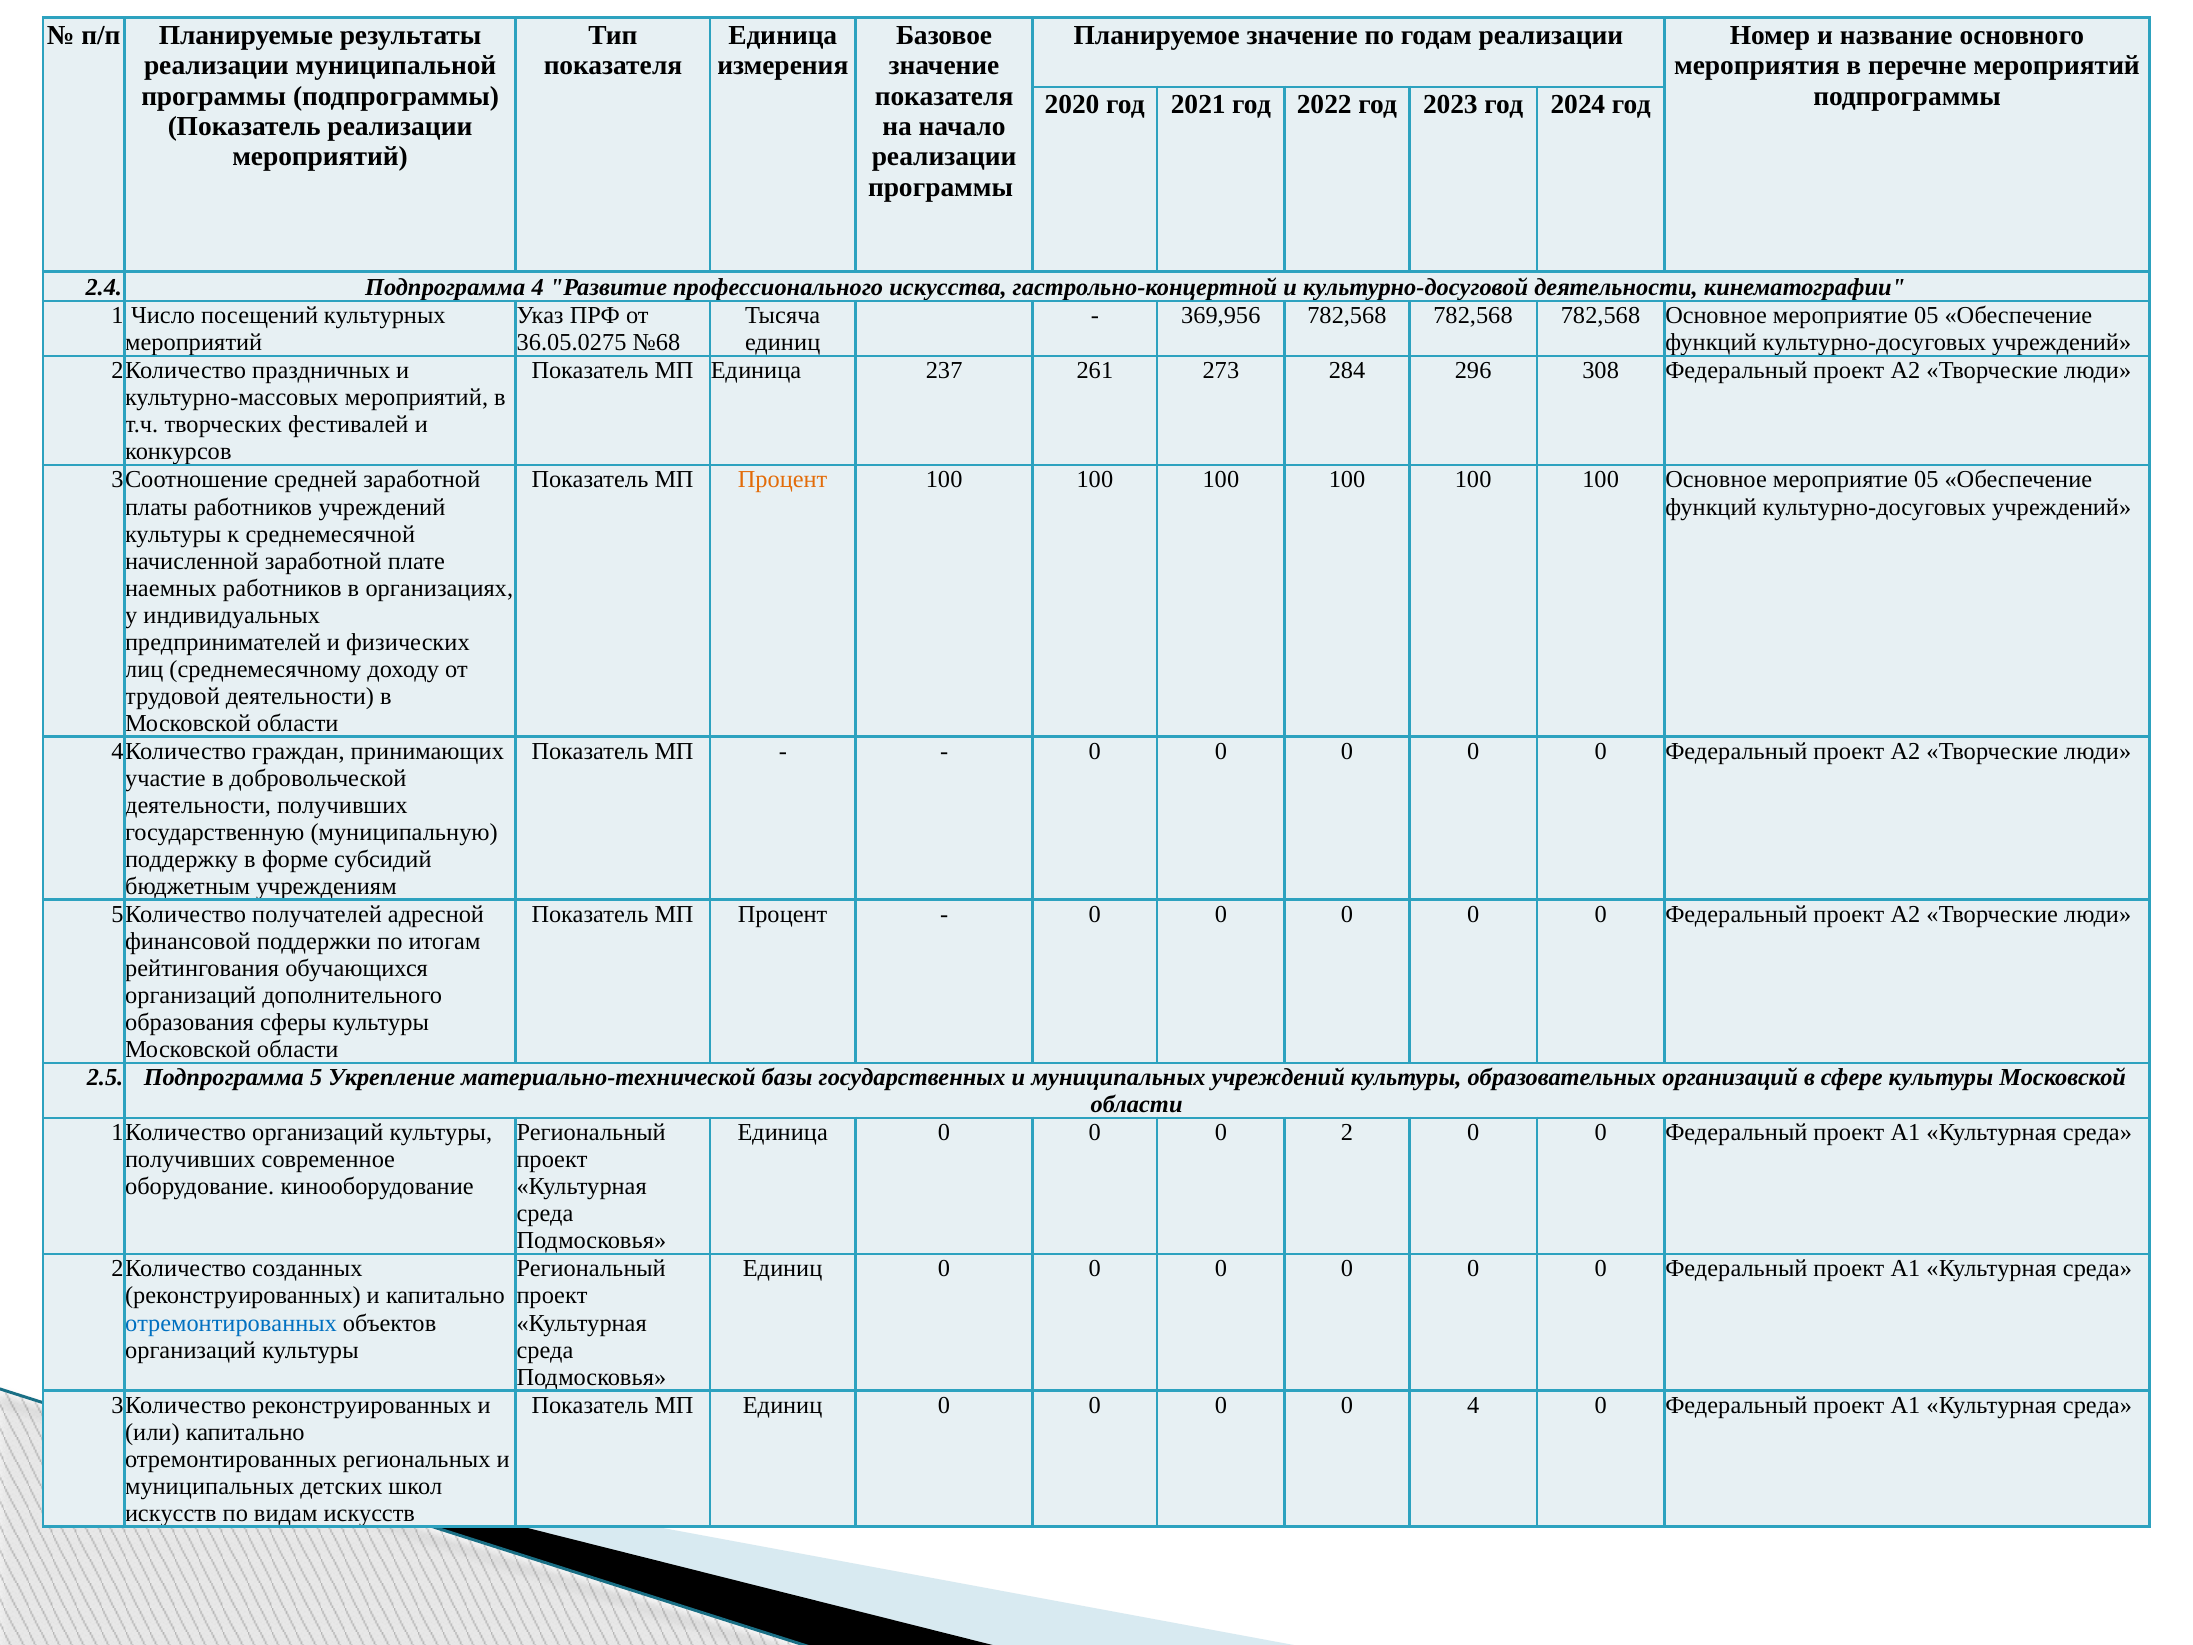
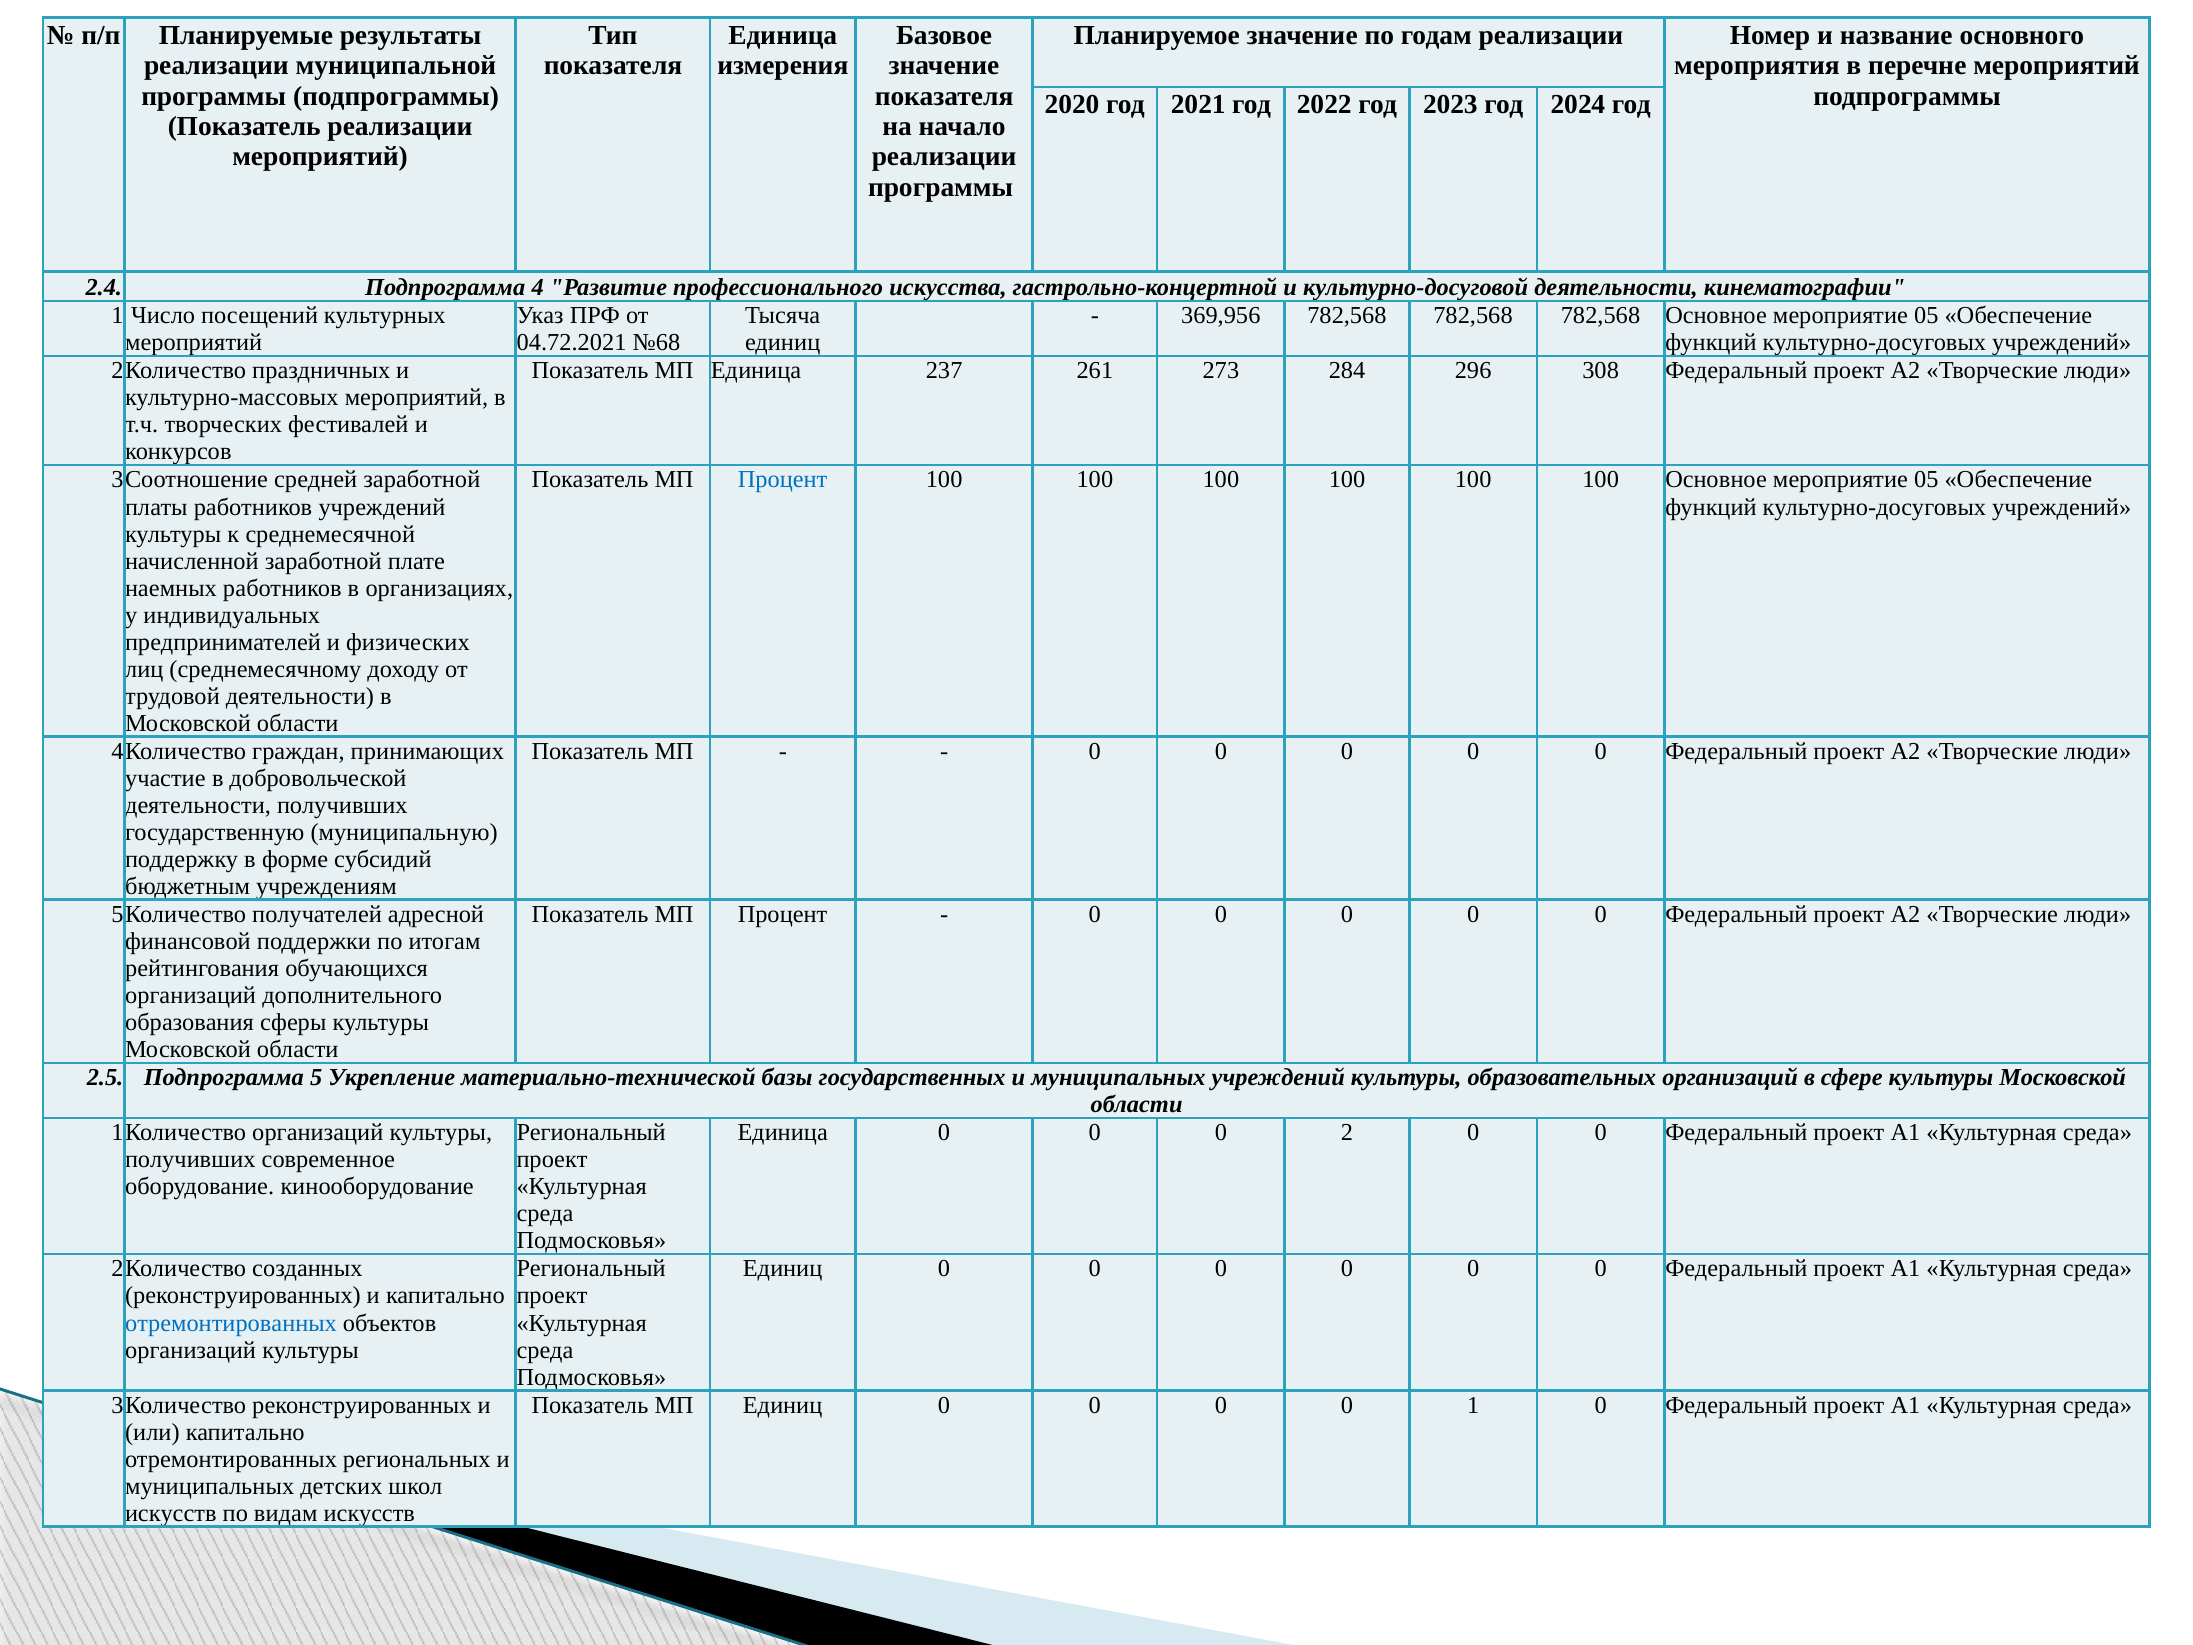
36.05.0275: 36.05.0275 -> 04.72.2021
Процент at (783, 480) colour: orange -> blue
0 4: 4 -> 1
